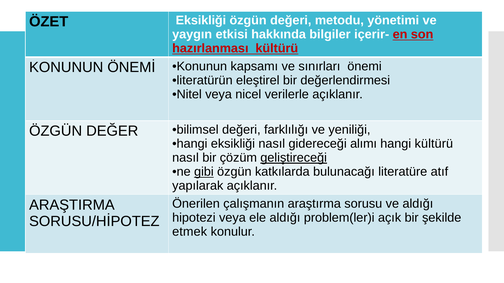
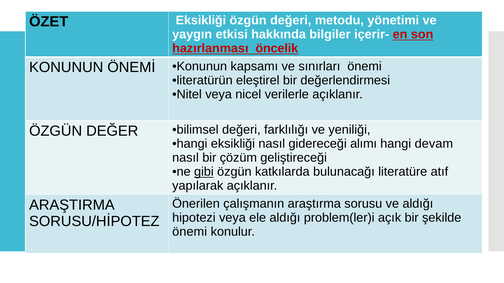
hazırlanması kültürü: kültürü -> öncelik
hangi kültürü: kültürü -> devam
geliştireceği underline: present -> none
etmek at (190, 232): etmek -> önemi
